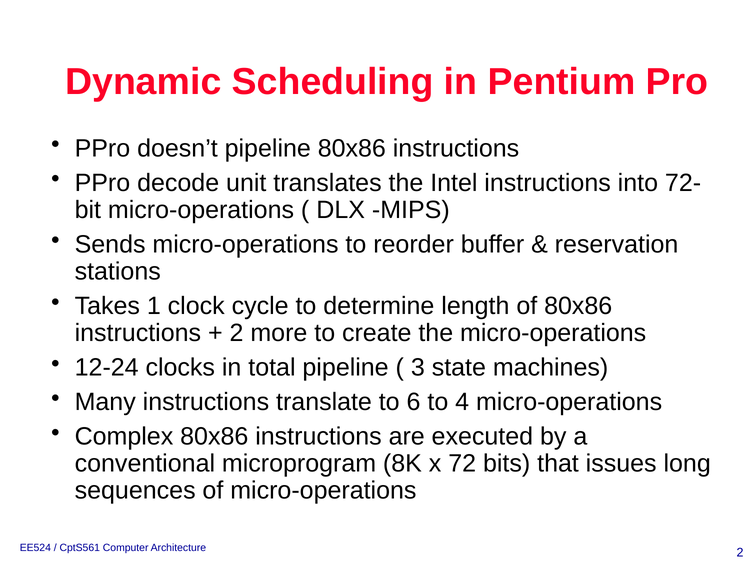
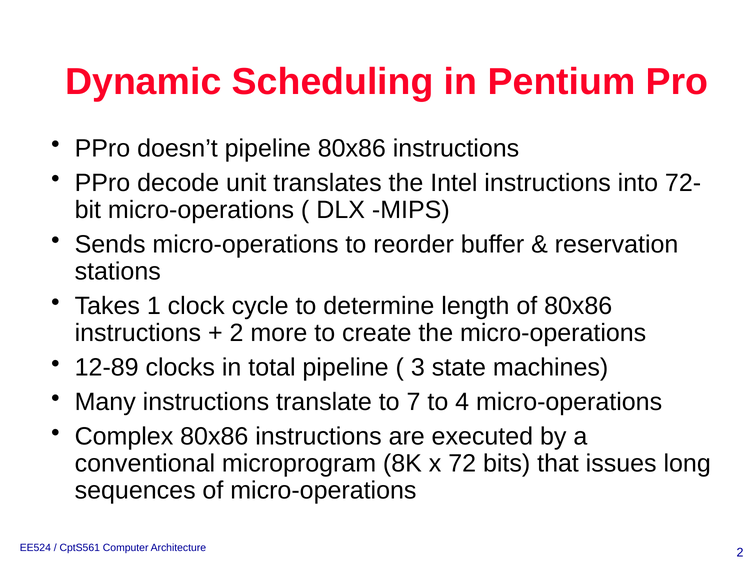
12-24: 12-24 -> 12-89
6: 6 -> 7
